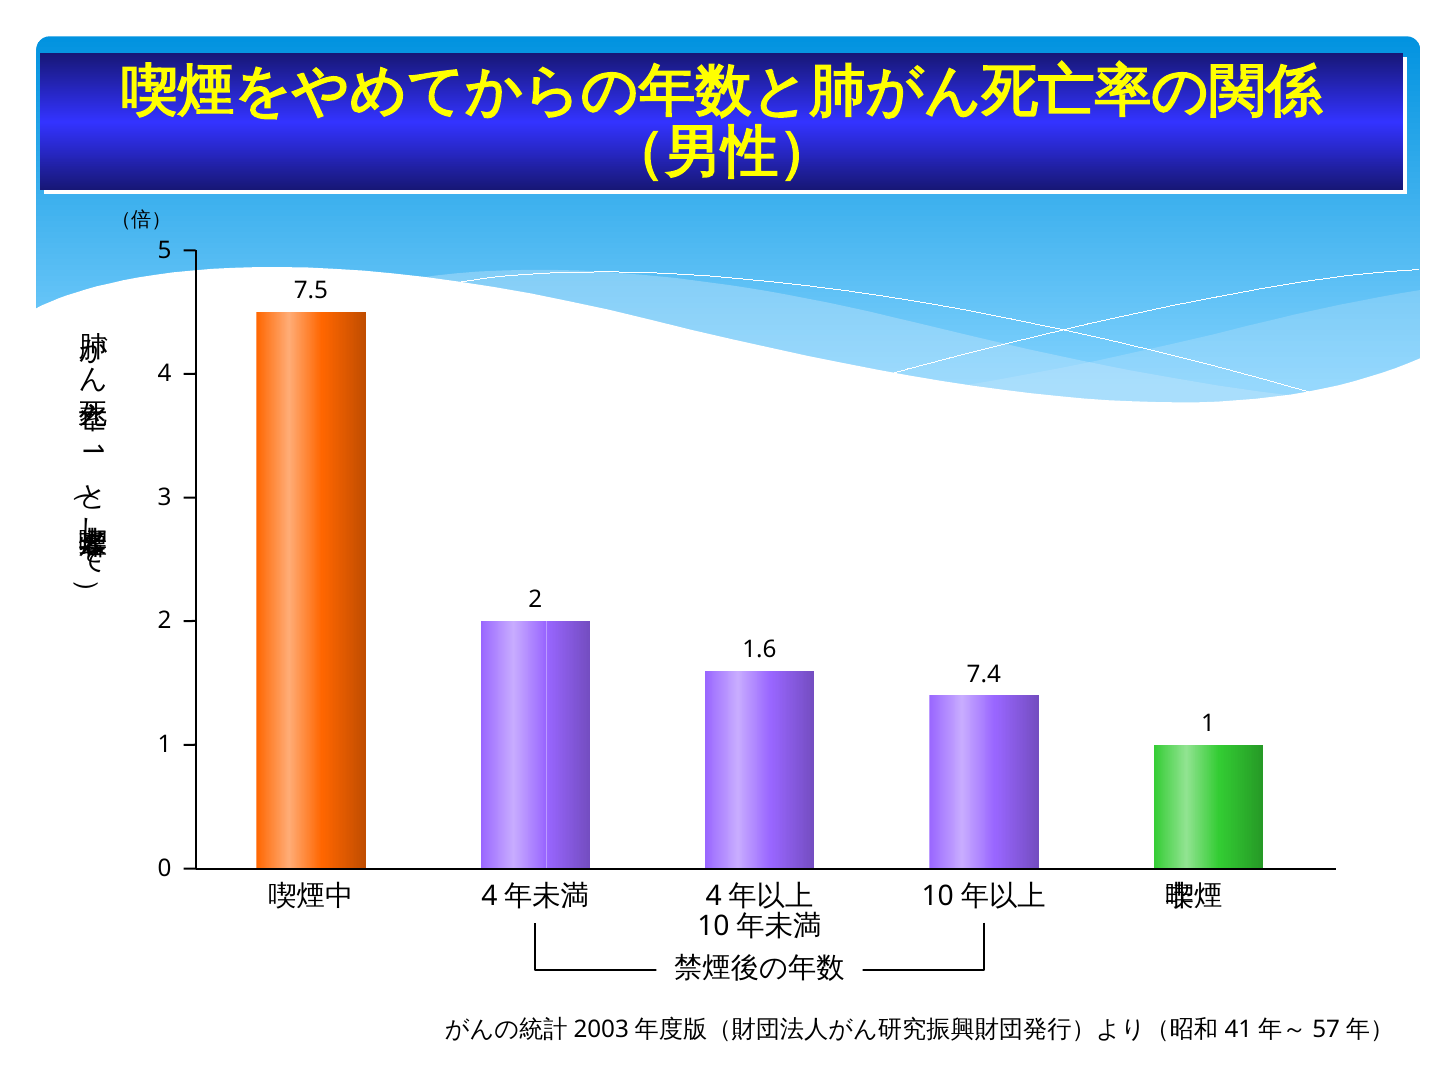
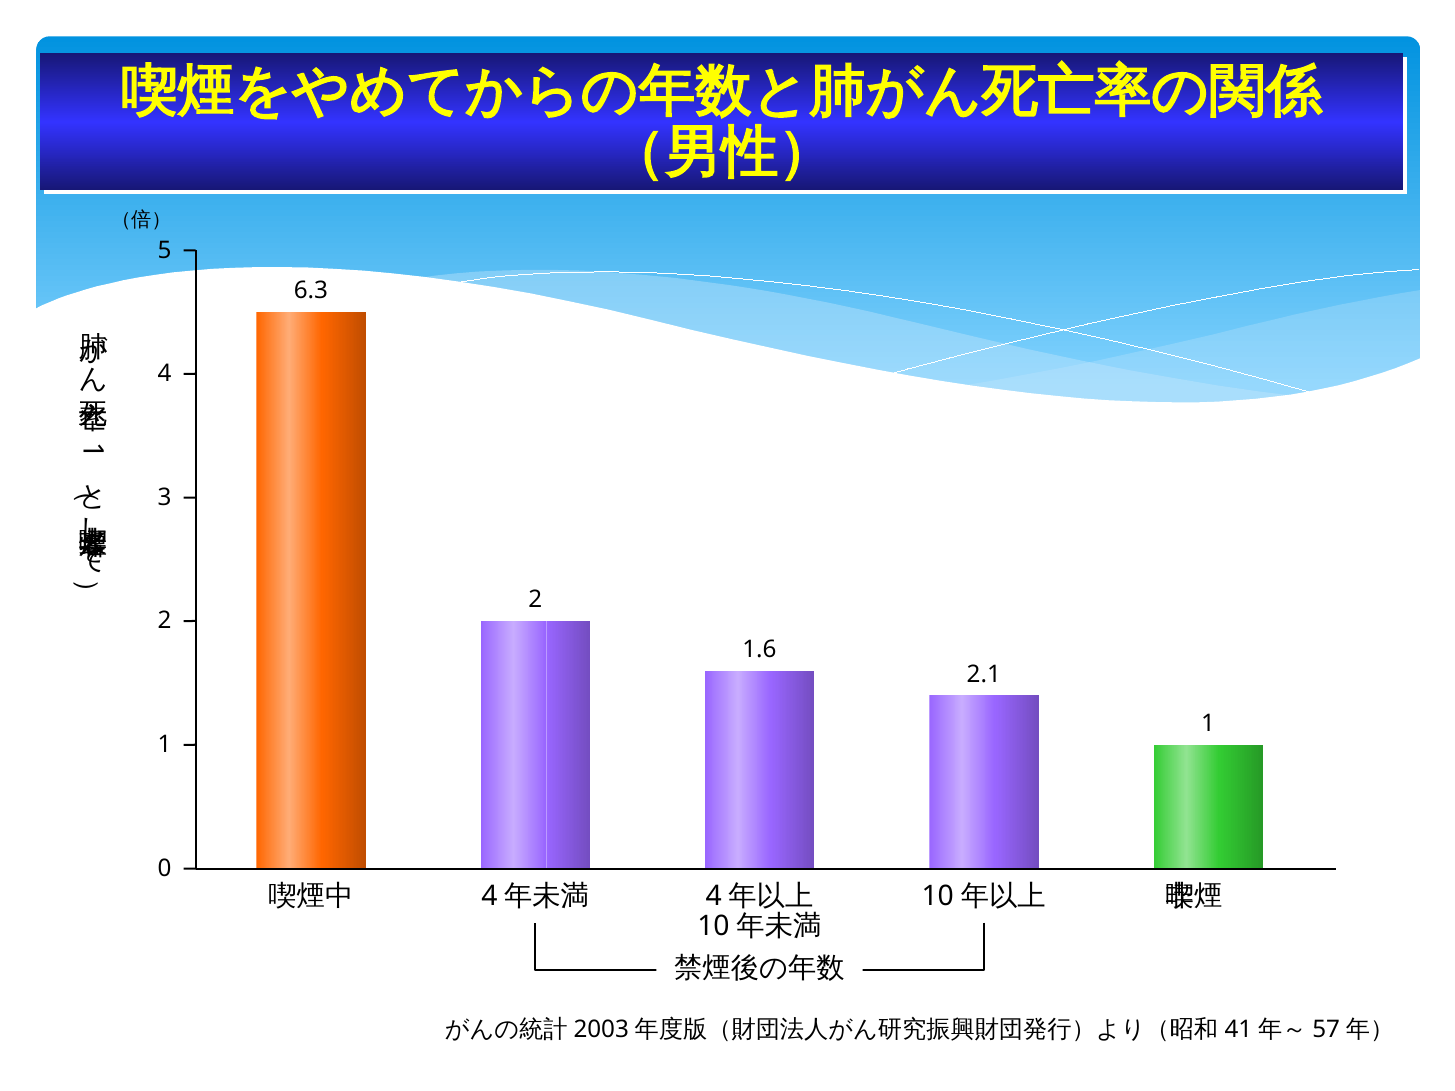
7.5: 7.5 -> 6.3
7.4: 7.4 -> 2.1
